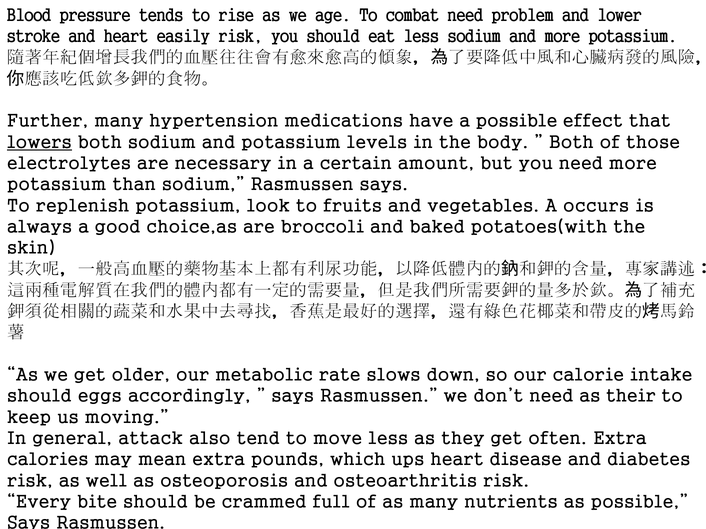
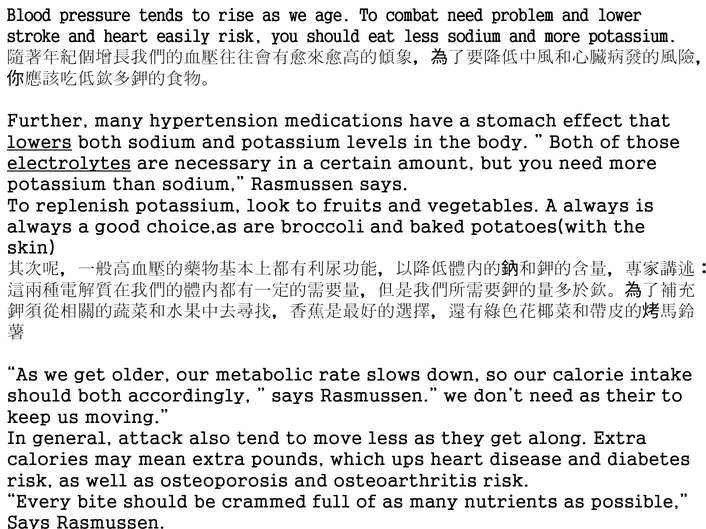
a possible: possible -> stomach
electrolytes underline: none -> present
A occurs: occurs -> always
should eggs: eggs -> both
often: often -> along
